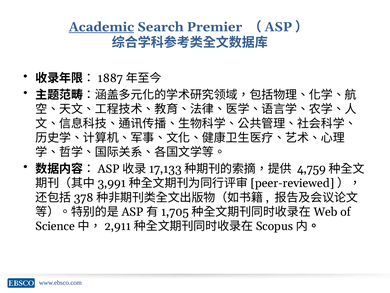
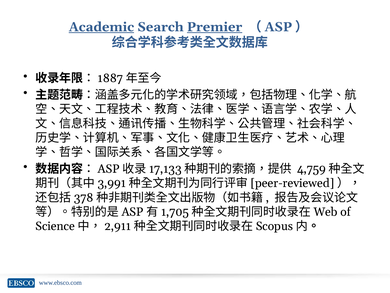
Premier underline: none -> present
